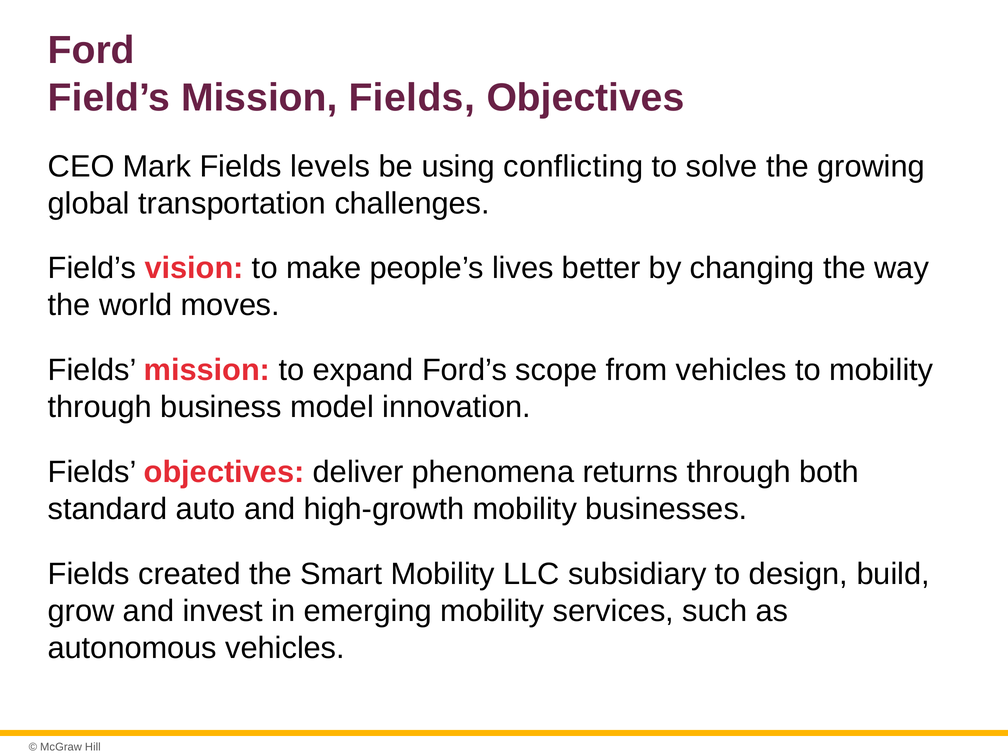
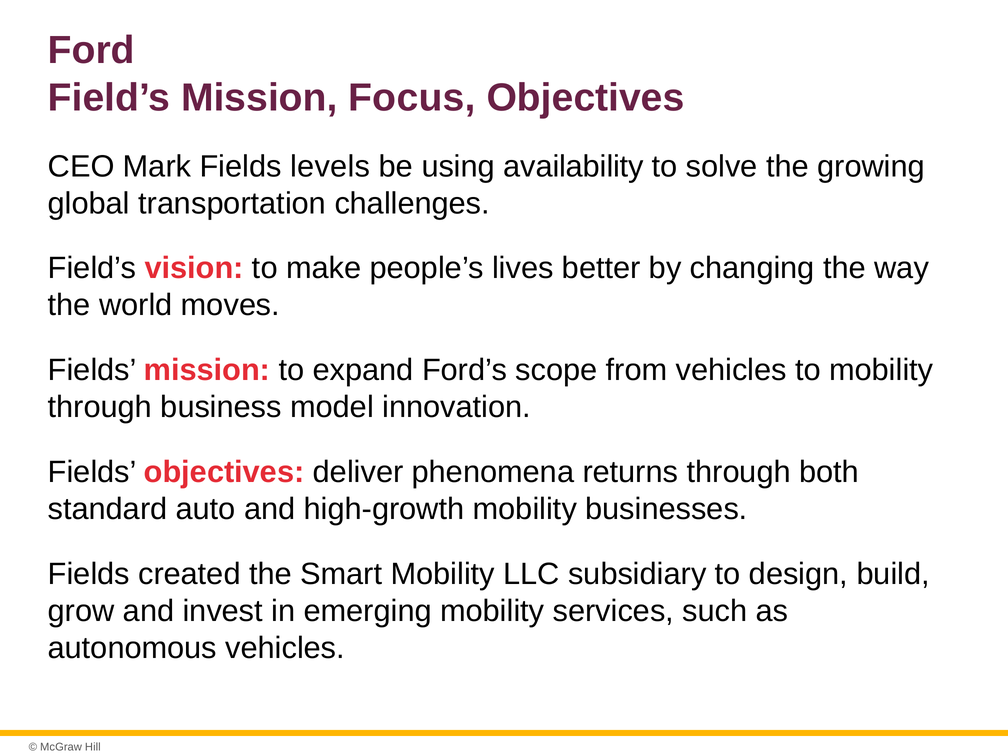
Mission Fields: Fields -> Focus
conflicting: conflicting -> availability
